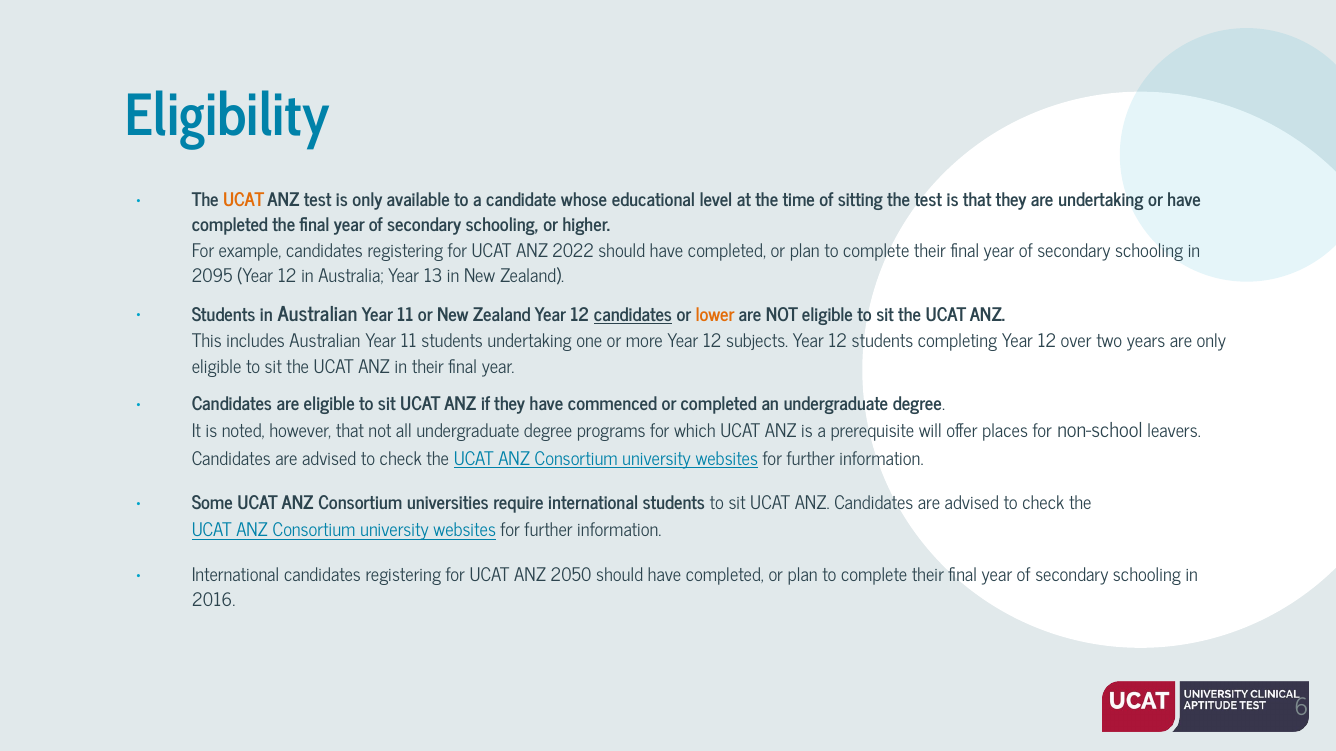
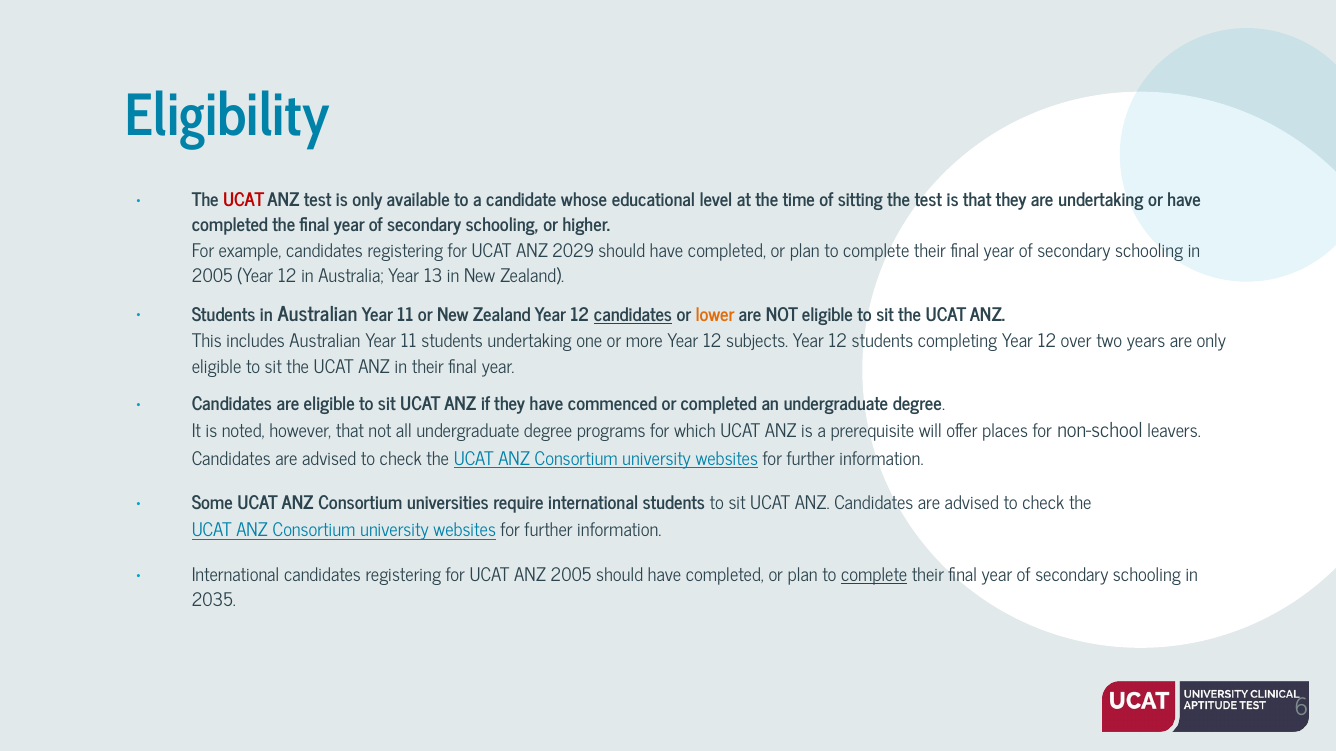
UCAT at (244, 200) colour: orange -> red
2022: 2022 -> 2029
2095 at (212, 277): 2095 -> 2005
ANZ 2050: 2050 -> 2005
complete at (874, 576) underline: none -> present
2016: 2016 -> 2035
